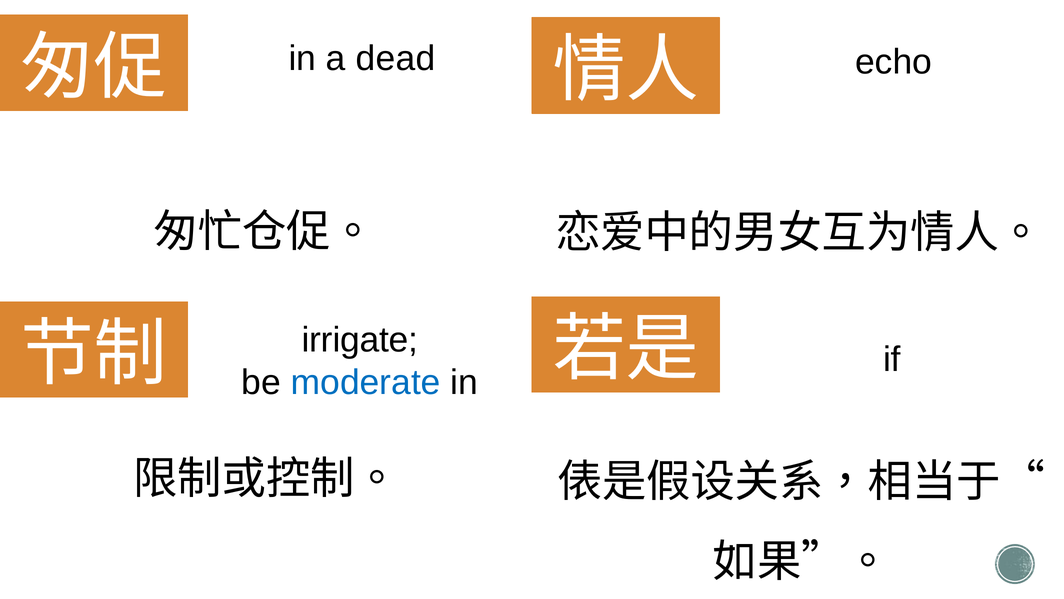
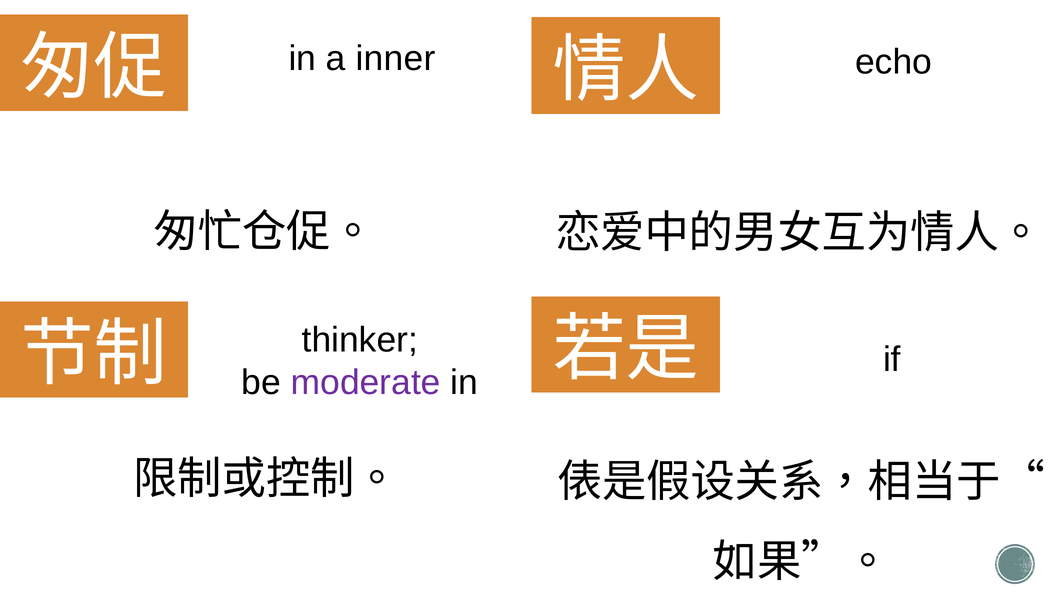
dead: dead -> inner
irrigate: irrigate -> thinker
moderate colour: blue -> purple
